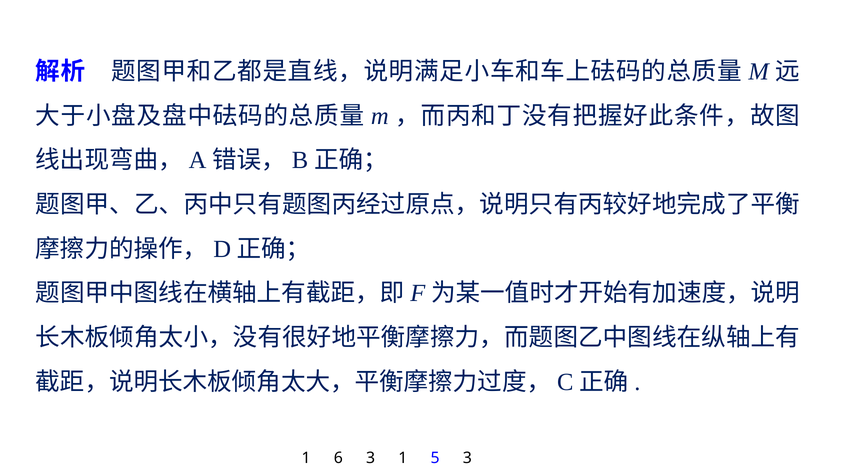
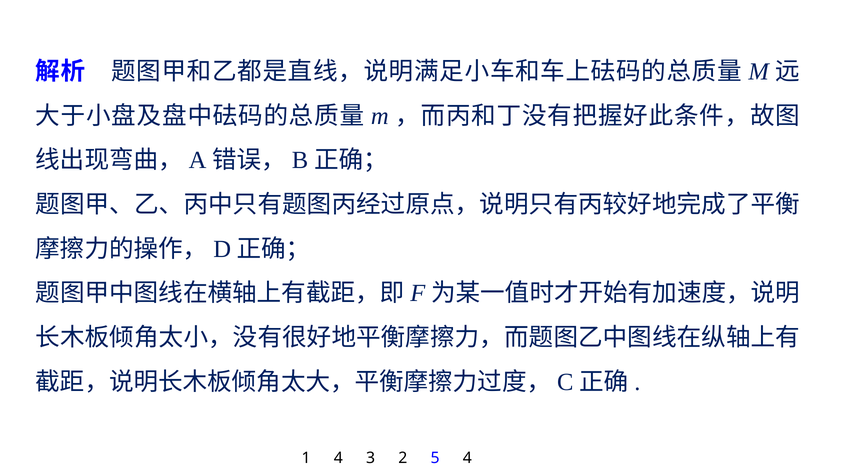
1 6: 6 -> 4
3 1: 1 -> 2
5 3: 3 -> 4
